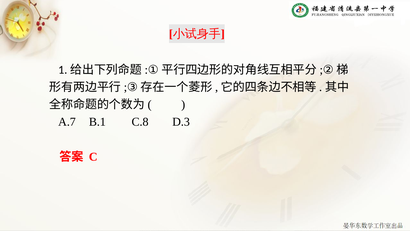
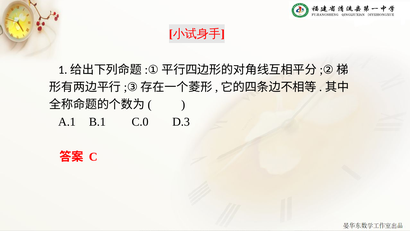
A.7: A.7 -> A.1
C.8: C.8 -> C.0
